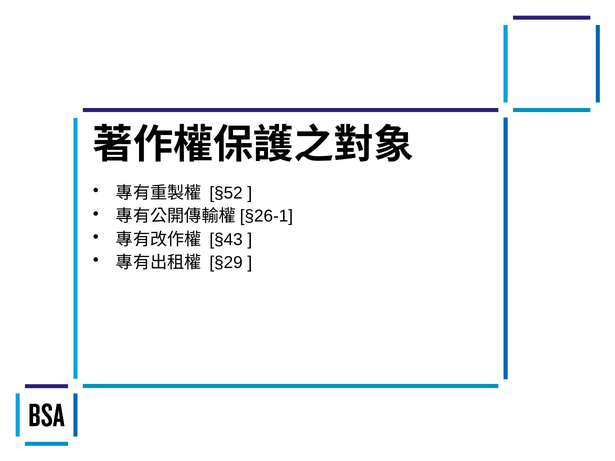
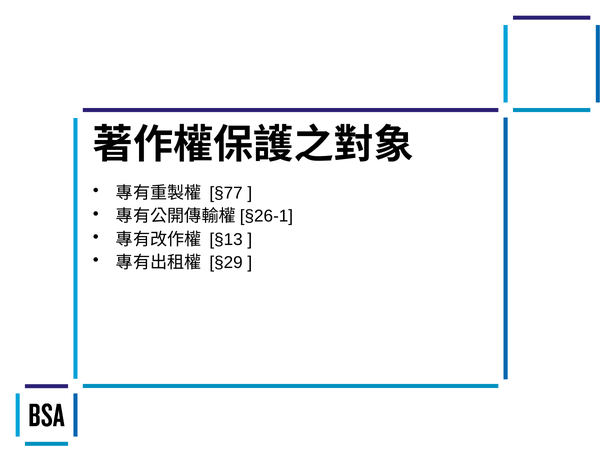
§52: §52 -> §77
§43: §43 -> §13
